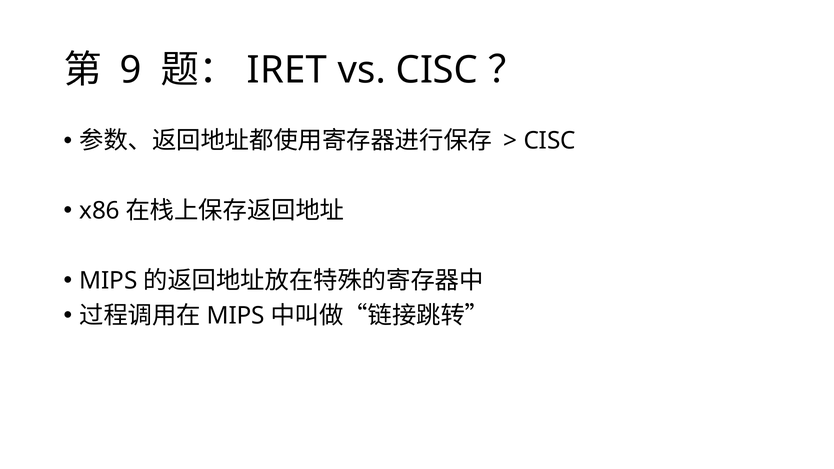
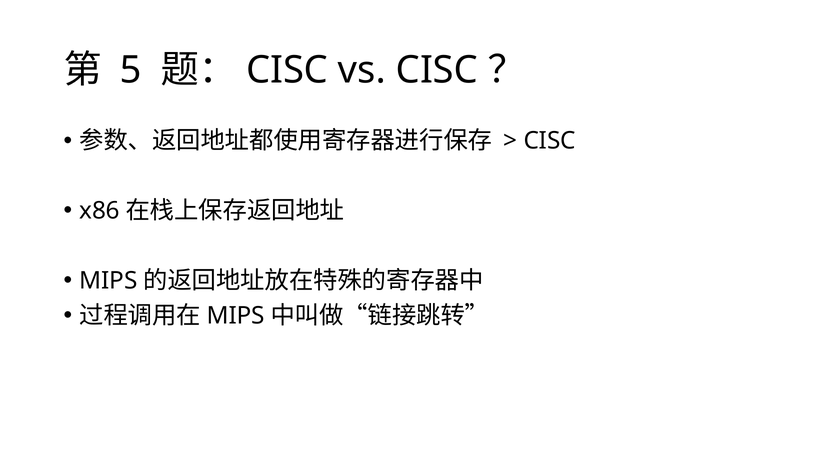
9: 9 -> 5
IRET at (287, 70): IRET -> CISC
